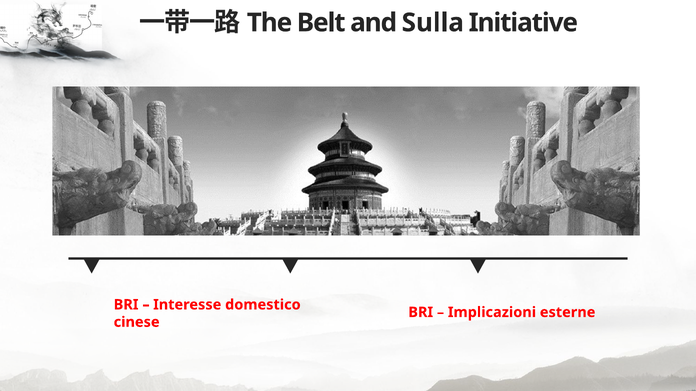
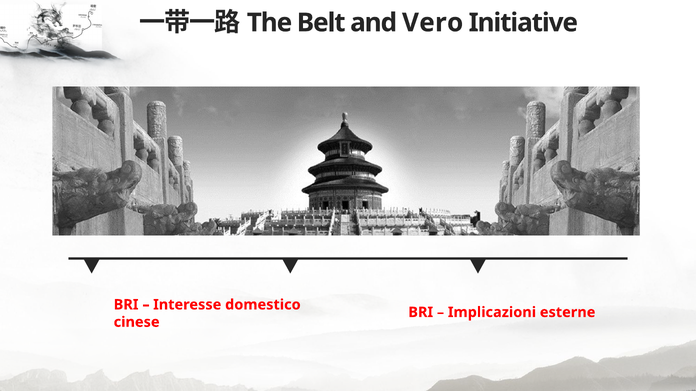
Sulla: Sulla -> Vero
